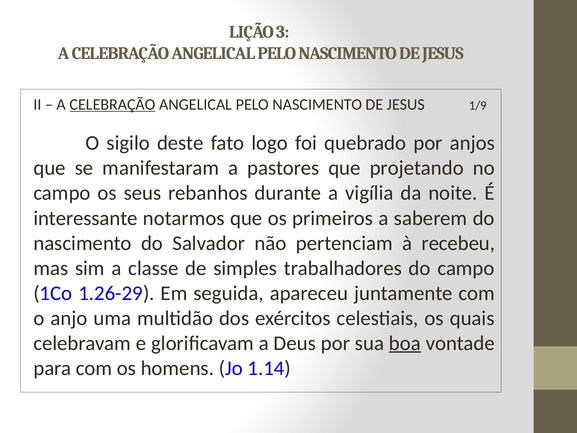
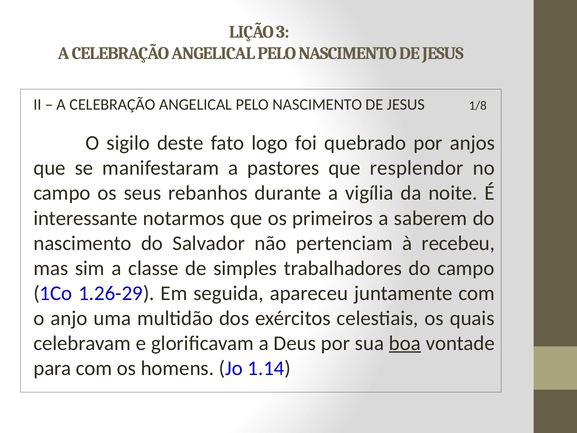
CELEBRAÇÃO at (113, 104) underline: present -> none
1/9: 1/9 -> 1/8
projetando: projetando -> resplendor
